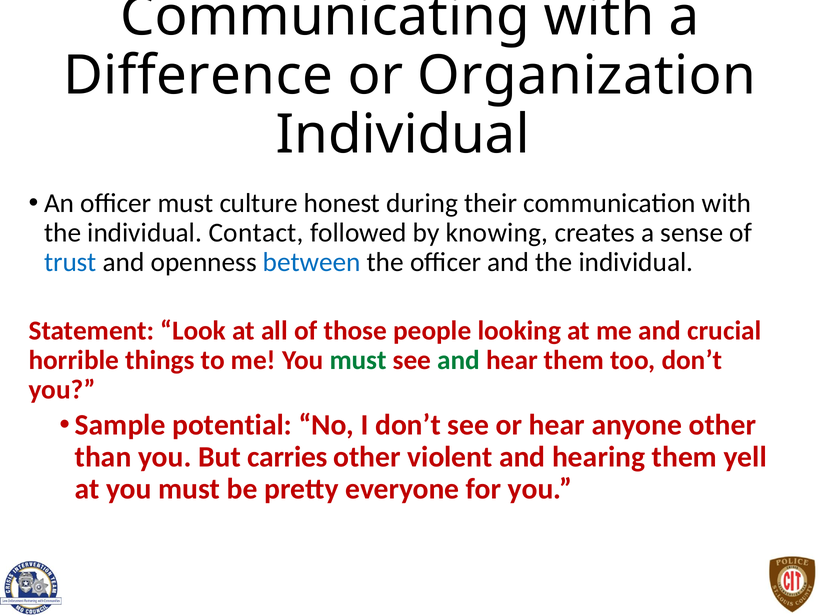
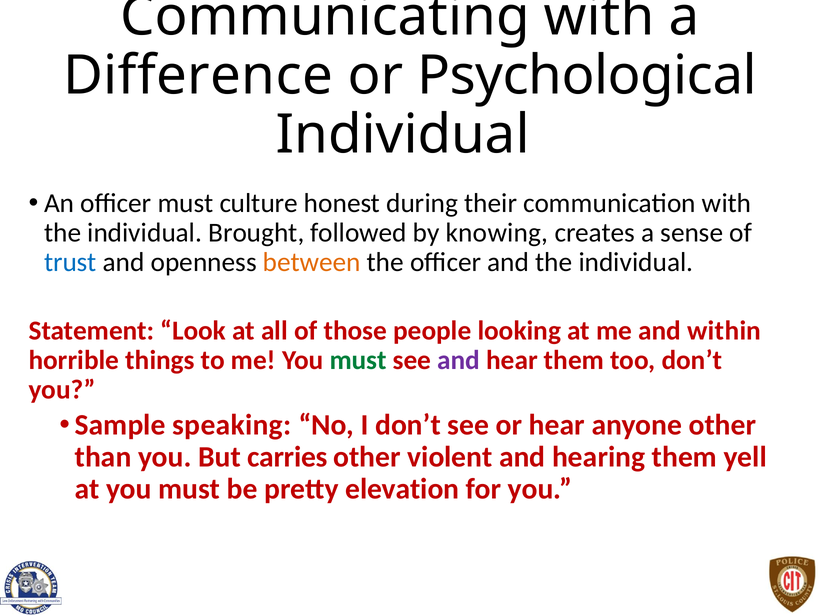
Organization: Organization -> Psychological
Contact: Contact -> Brought
between colour: blue -> orange
crucial: crucial -> within
and at (459, 360) colour: green -> purple
potential: potential -> speaking
everyone: everyone -> elevation
